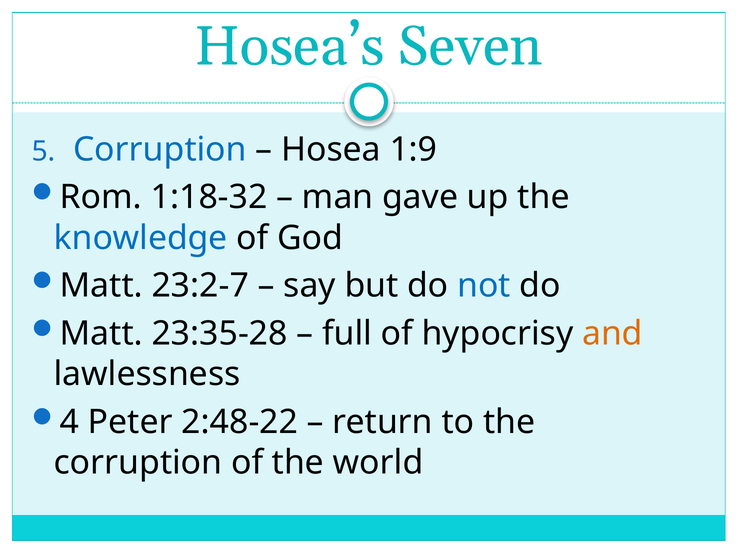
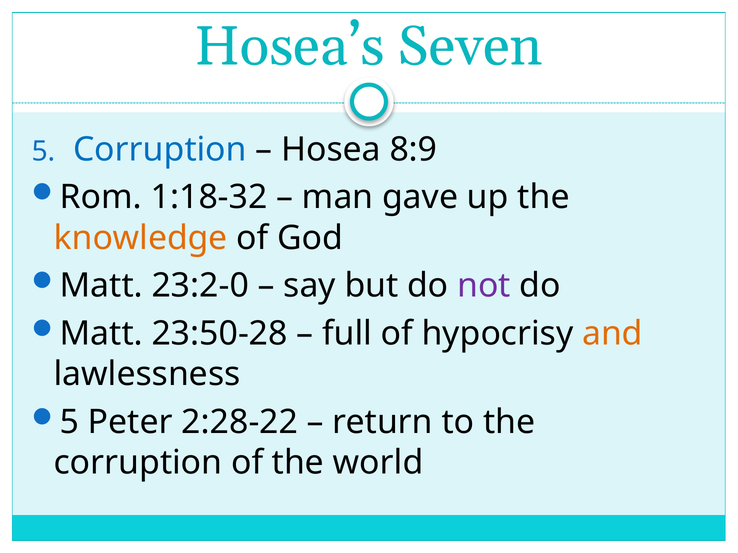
1:9: 1:9 -> 8:9
knowledge colour: blue -> orange
23:2-7: 23:2-7 -> 23:2-0
not colour: blue -> purple
23:35-28: 23:35-28 -> 23:50-28
4 at (70, 423): 4 -> 5
2:48-22: 2:48-22 -> 2:28-22
